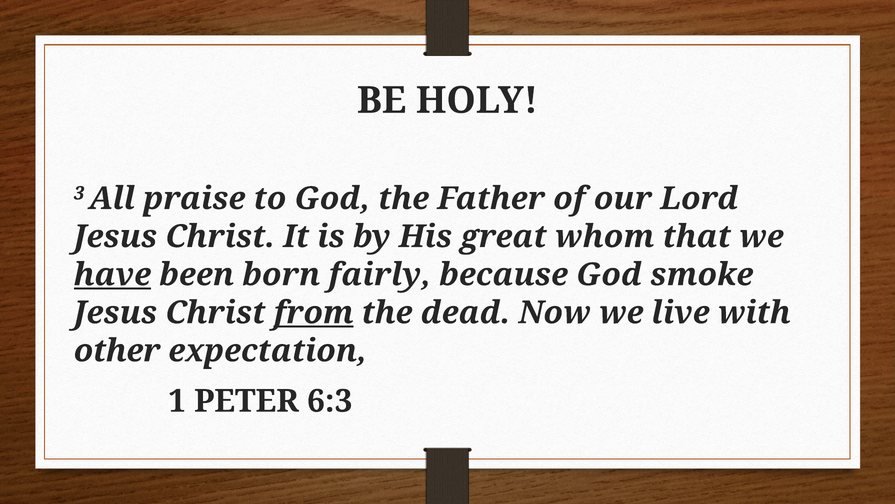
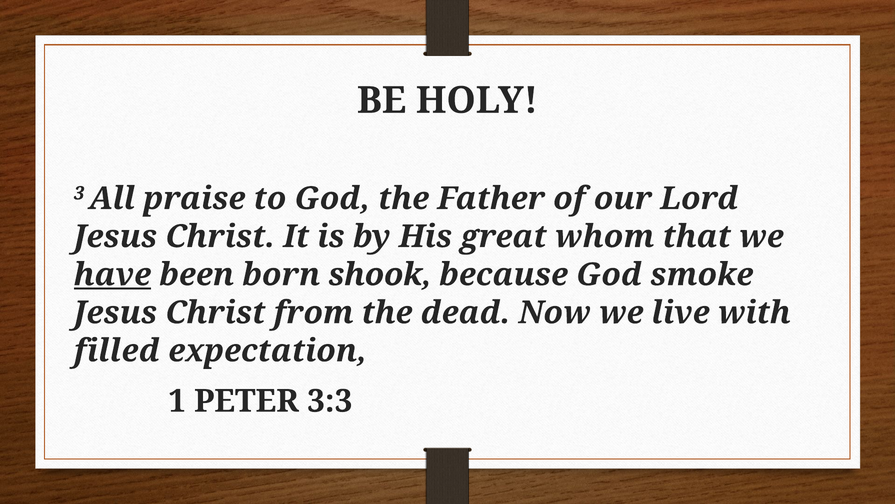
fairly: fairly -> shook
from underline: present -> none
other: other -> filled
6:3: 6:3 -> 3:3
